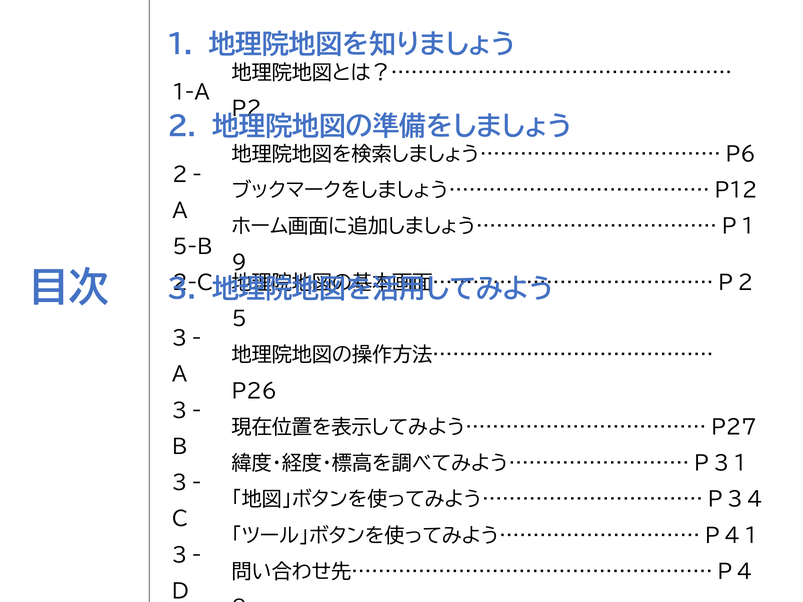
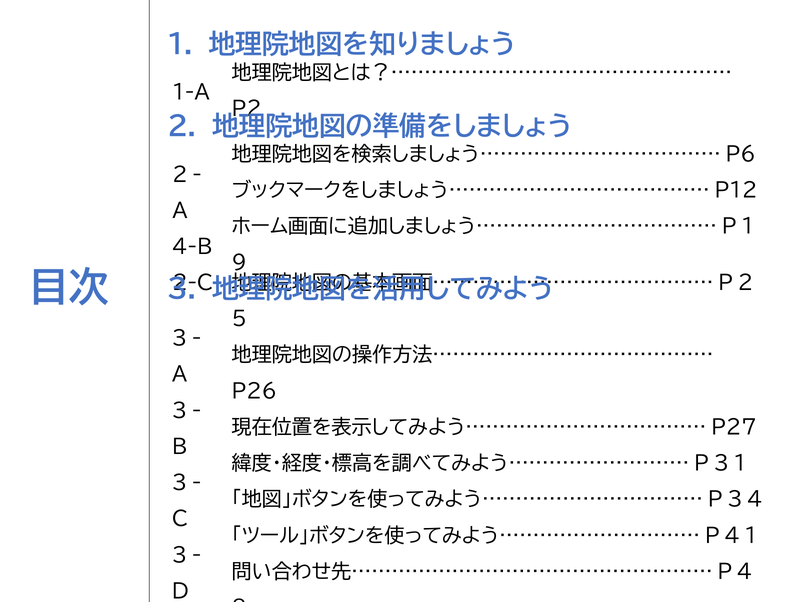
5-B: 5-B -> 4-B
